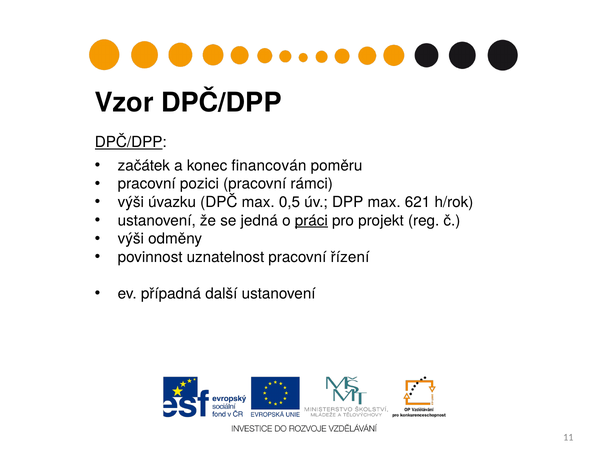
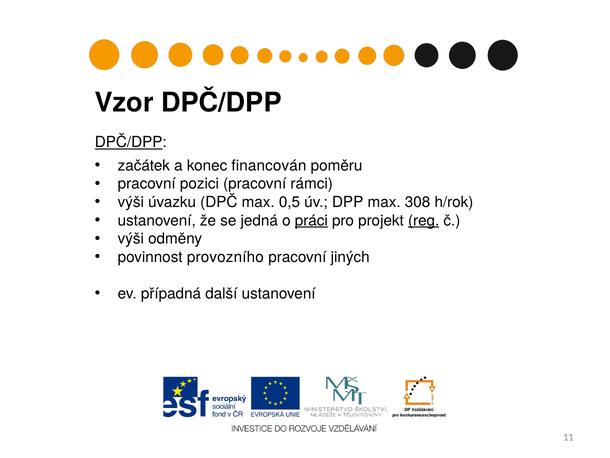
621: 621 -> 308
reg underline: none -> present
uznatelnost: uznatelnost -> provozního
řízení: řízení -> jiných
